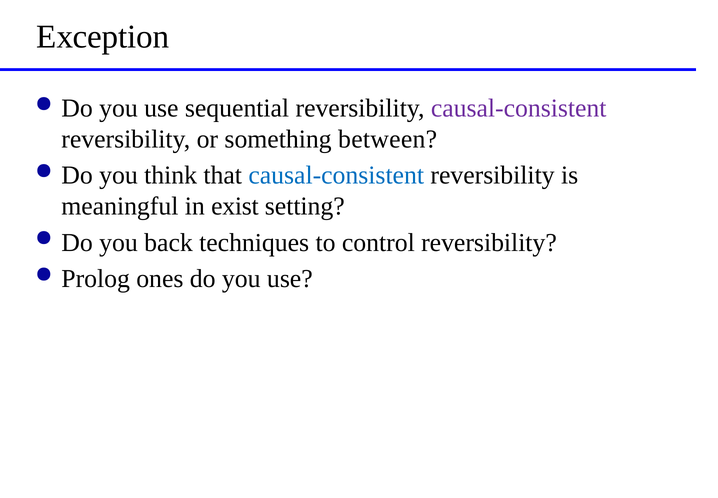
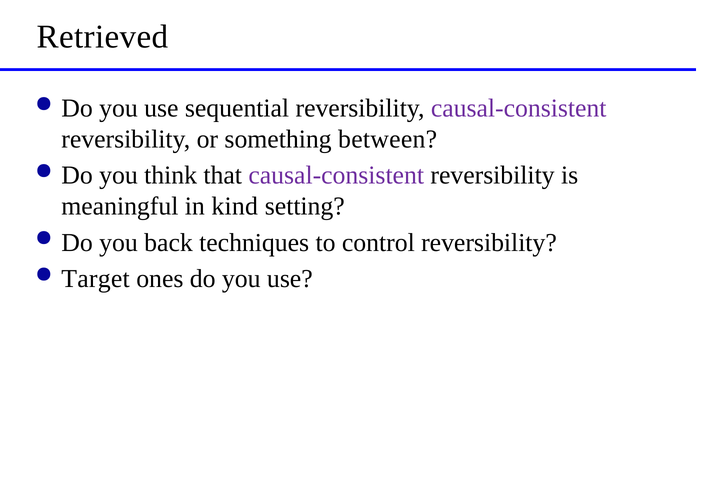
Exception: Exception -> Retrieved
causal-consistent at (336, 175) colour: blue -> purple
exist: exist -> kind
Prolog: Prolog -> Target
